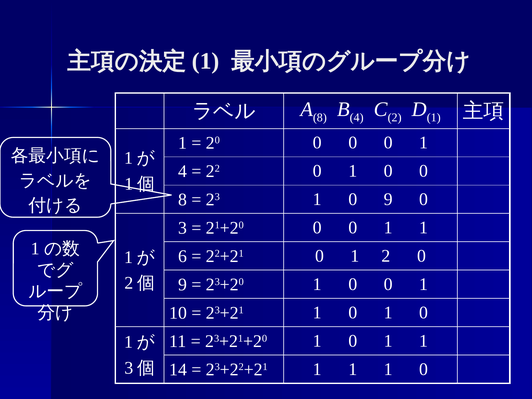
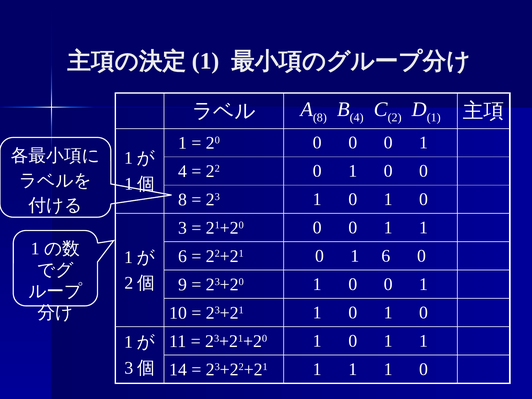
9 at (388, 199): 9 -> 1
1 2: 2 -> 6
